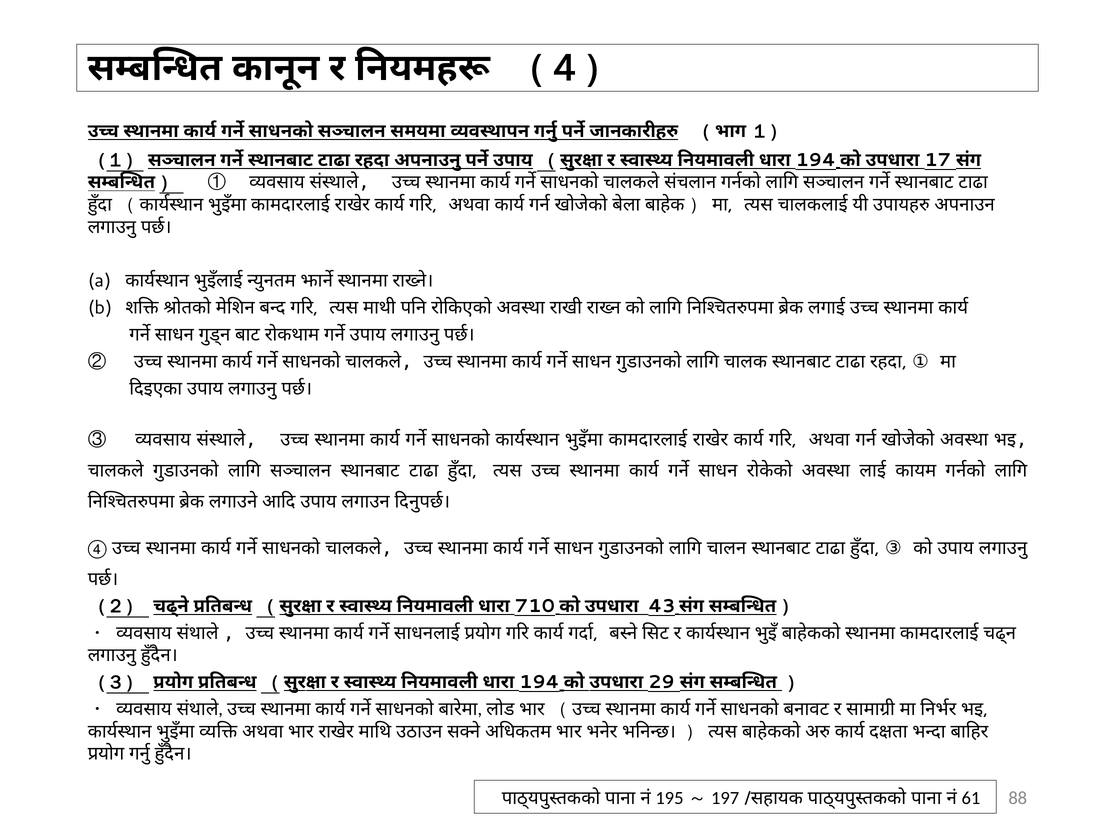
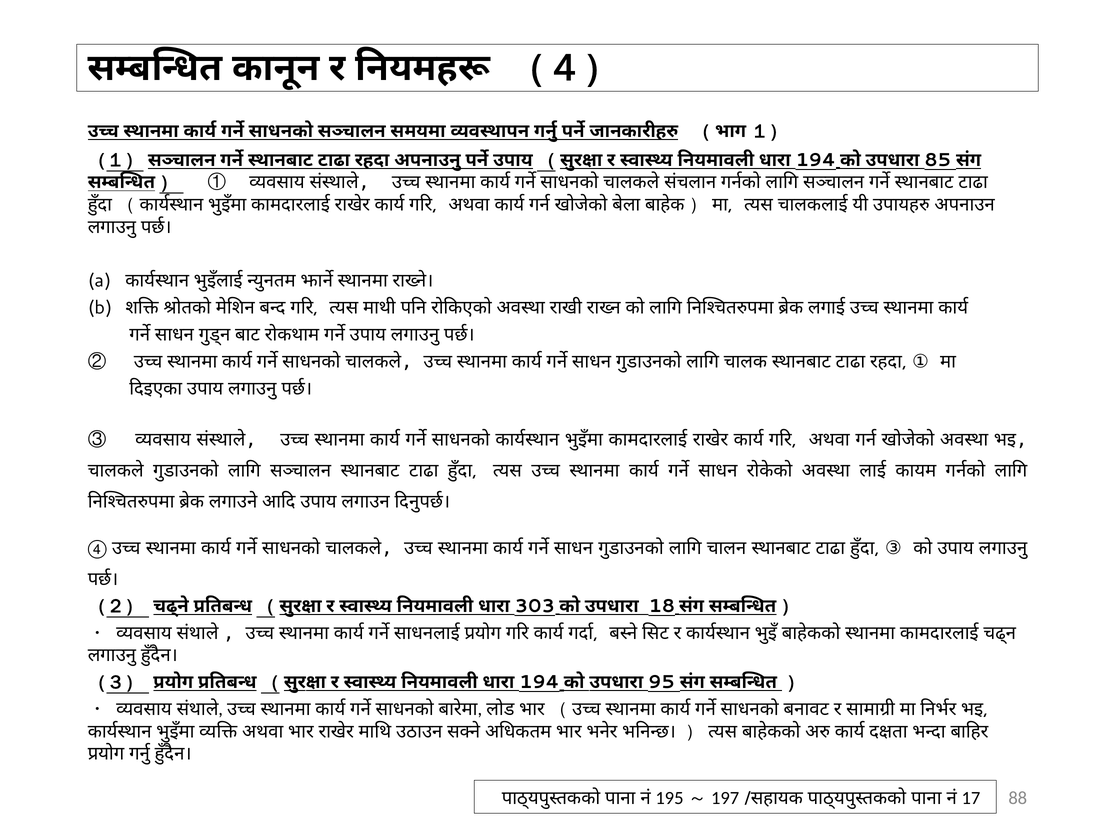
17: 17 -> 85
710: 710 -> 303
43: 43 -> 18
29: 29 -> 95
61: 61 -> 17
